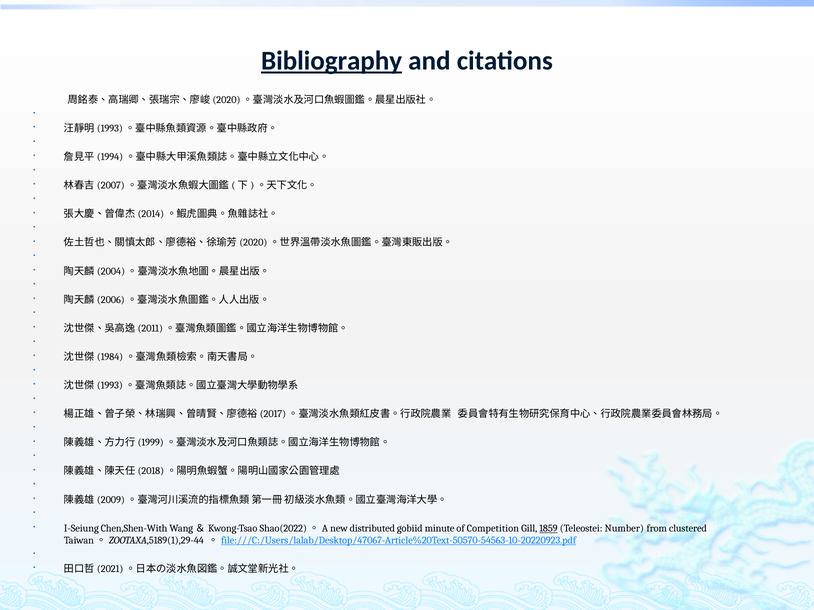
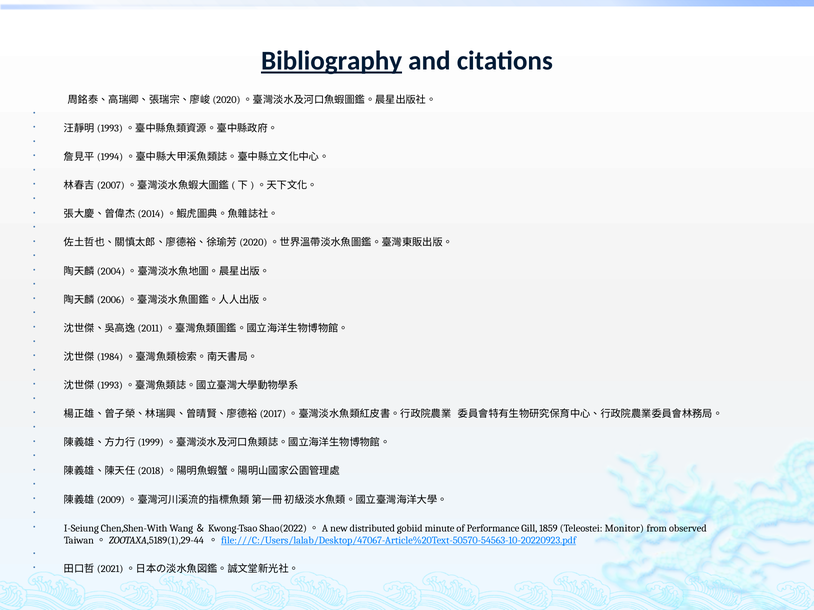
Competition: Competition -> Performance
1859 underline: present -> none
Number: Number -> Monitor
clustered: clustered -> observed
